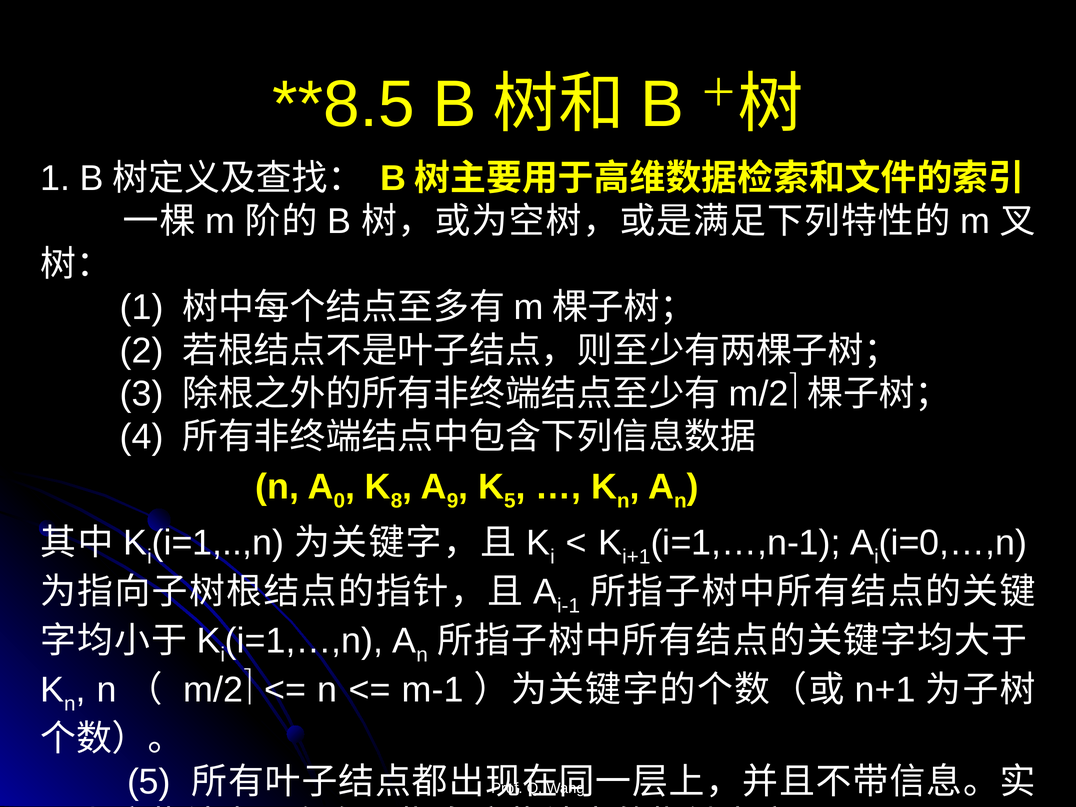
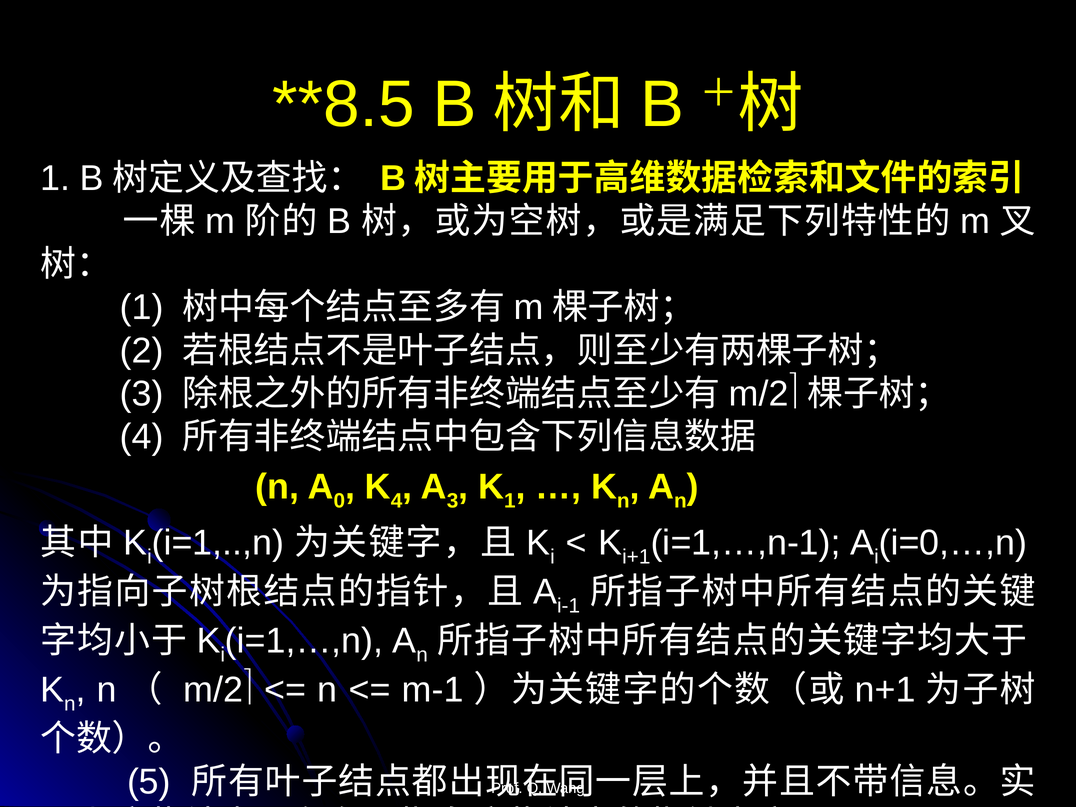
8 at (397, 501): 8 -> 4
9 at (453, 501): 9 -> 3
5 at (510, 501): 5 -> 1
